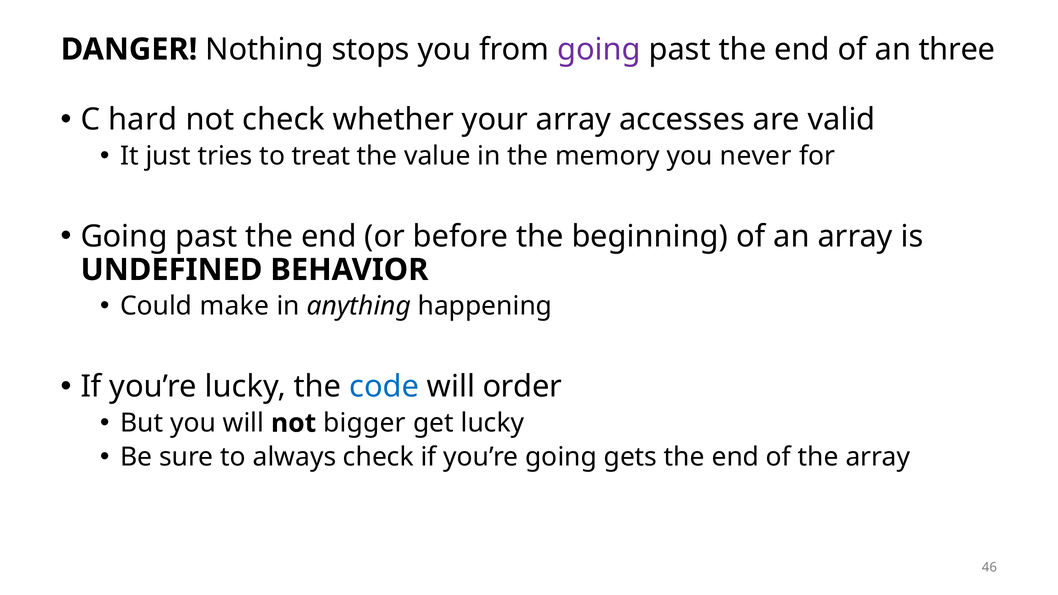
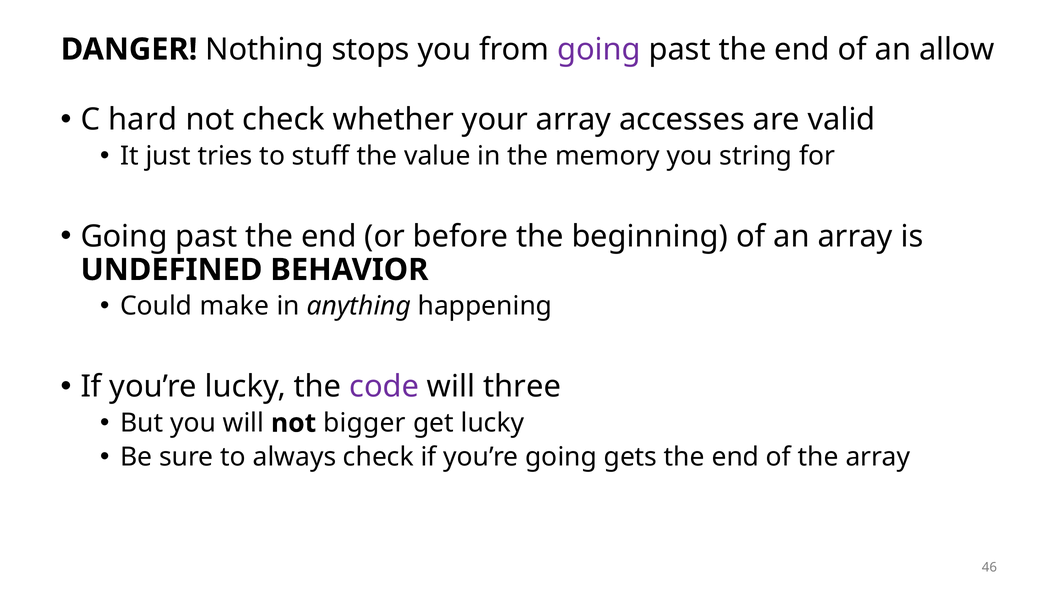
three: three -> allow
treat: treat -> stuff
never: never -> string
code colour: blue -> purple
order: order -> three
